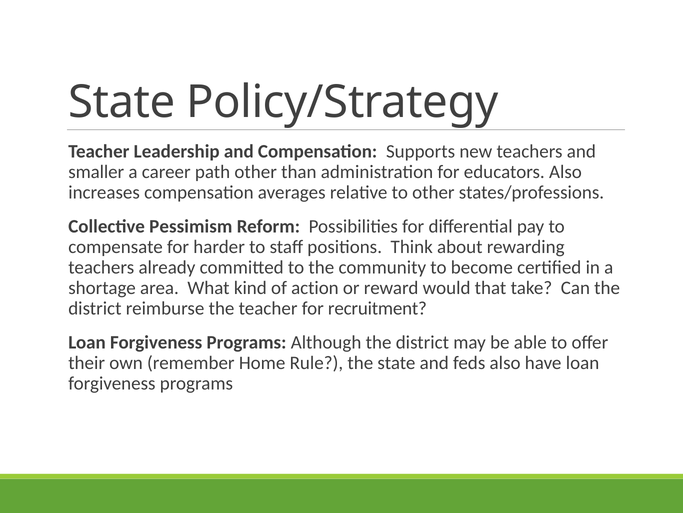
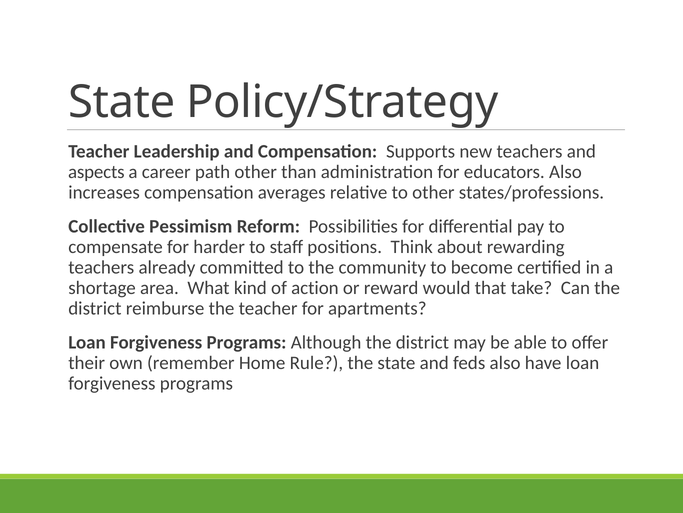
smaller: smaller -> aspects
recruitment: recruitment -> apartments
